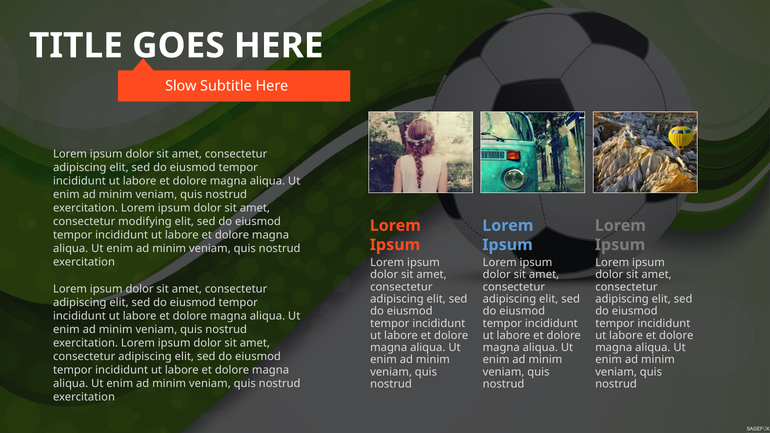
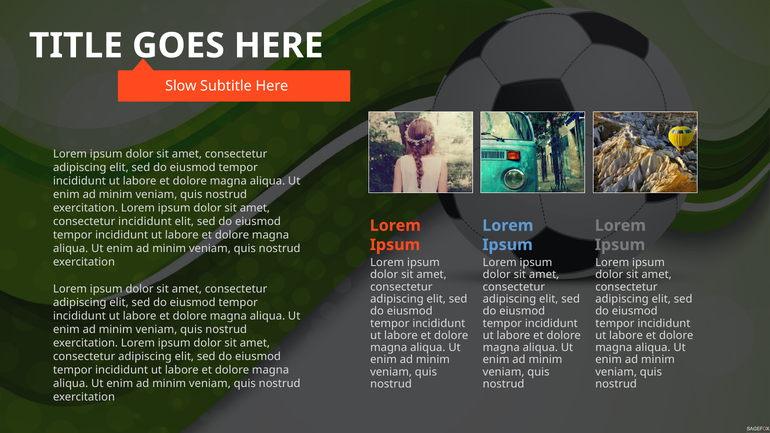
consectetur modifying: modifying -> incididunt
